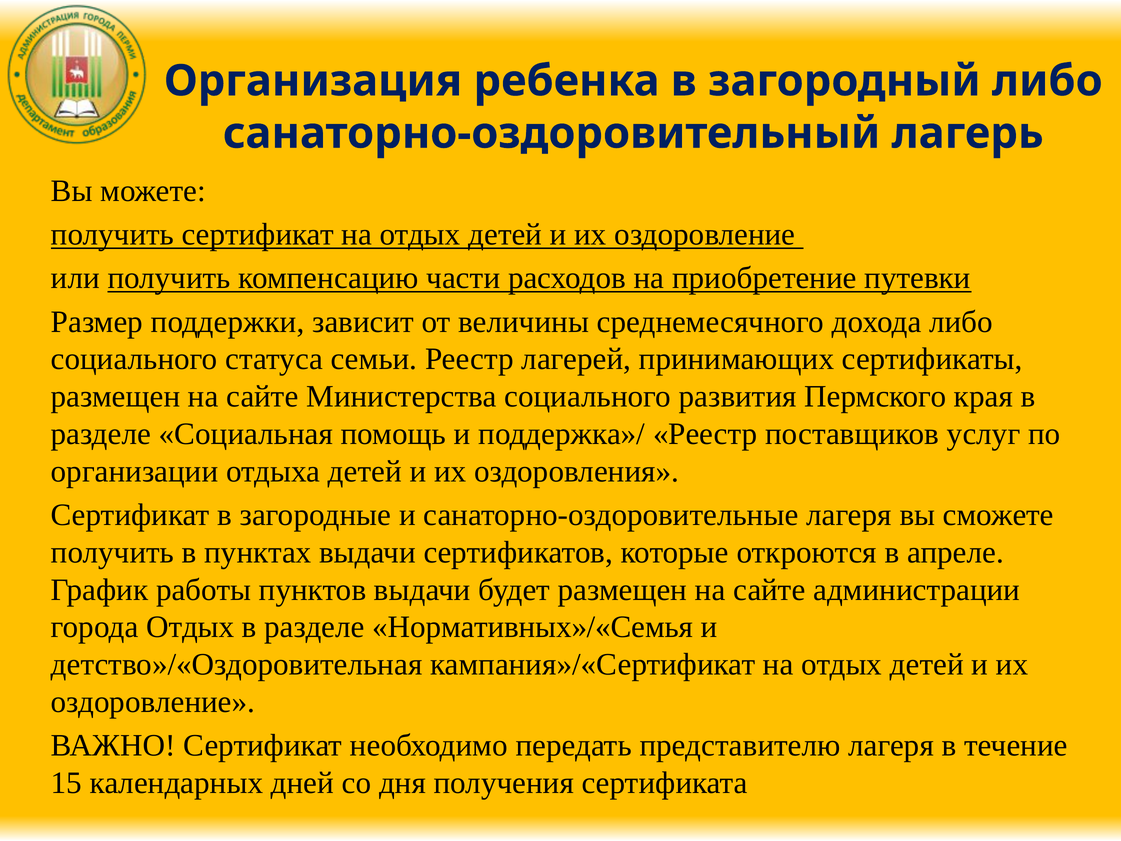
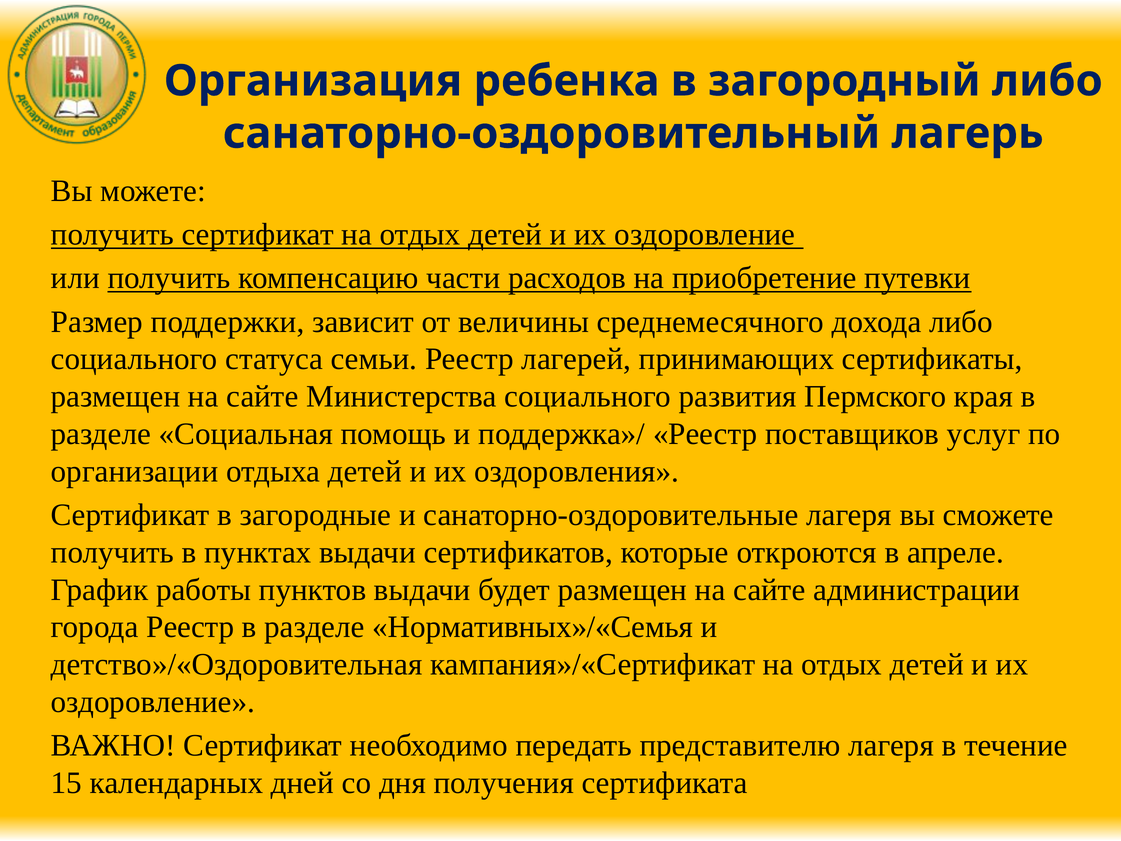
города Отдых: Отдых -> Реестр
